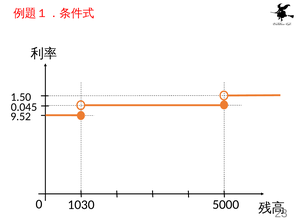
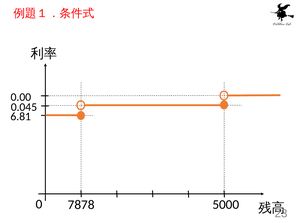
1.50: 1.50 -> 0.00
9.52: 9.52 -> 6.81
1030: 1030 -> 7878
